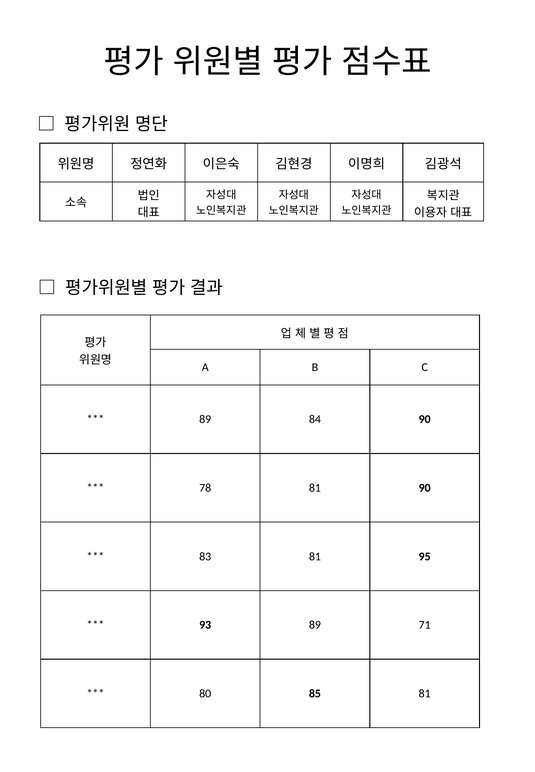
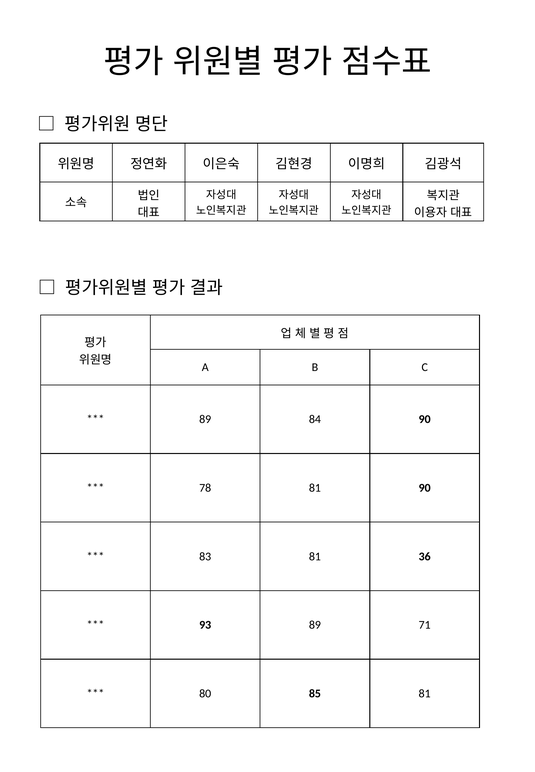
95: 95 -> 36
